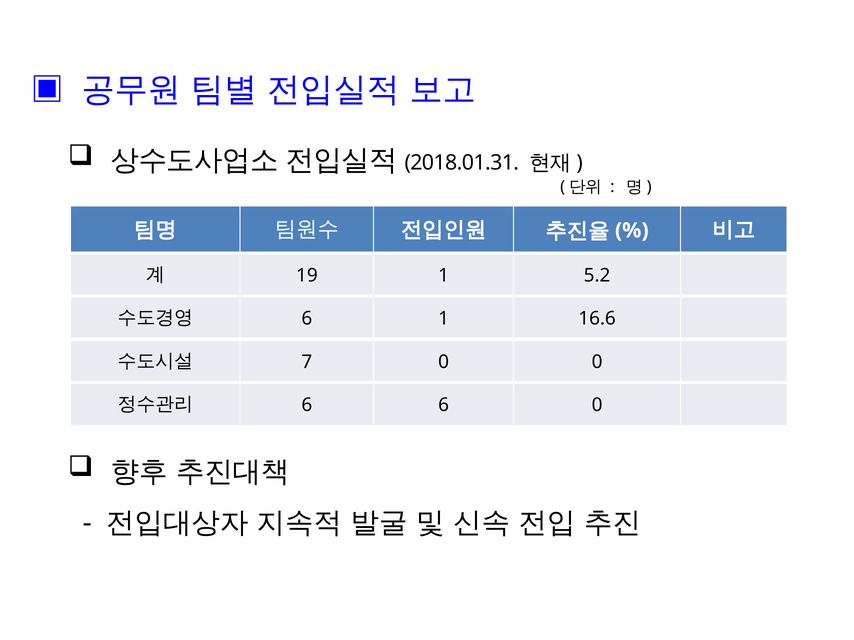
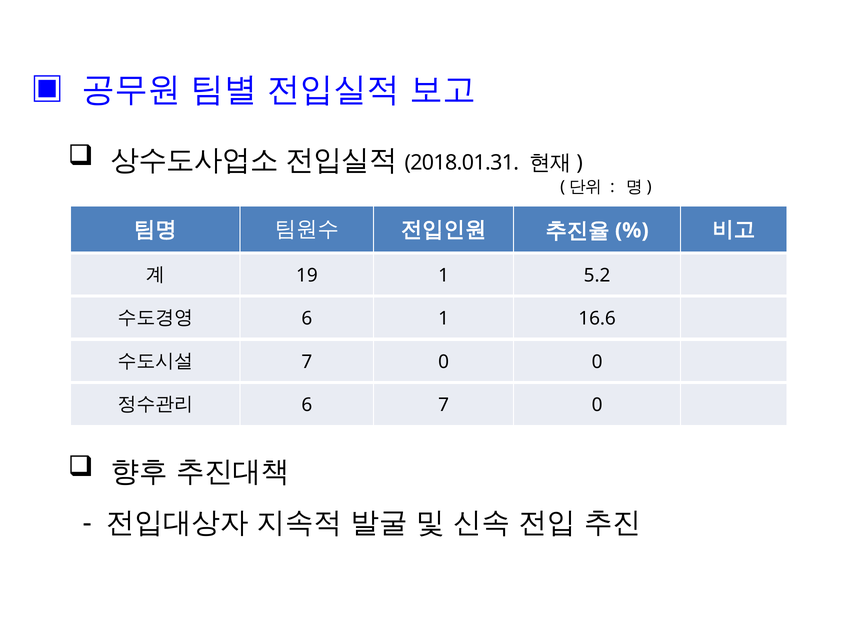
6 6: 6 -> 7
